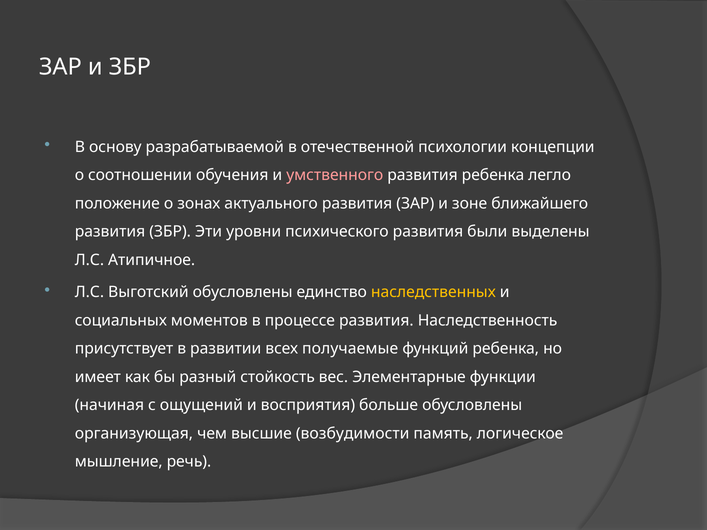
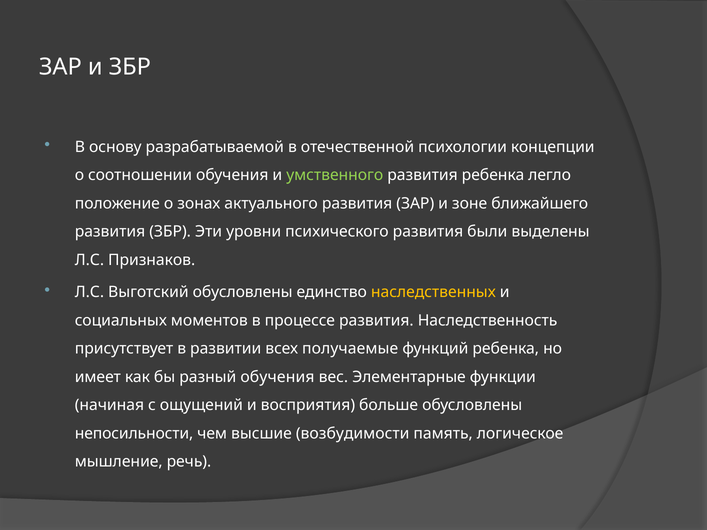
умственного colour: pink -> light green
Атипичное: Атипичное -> Признаков
разный стойкость: стойкость -> обучения
организующая: организующая -> непосильности
